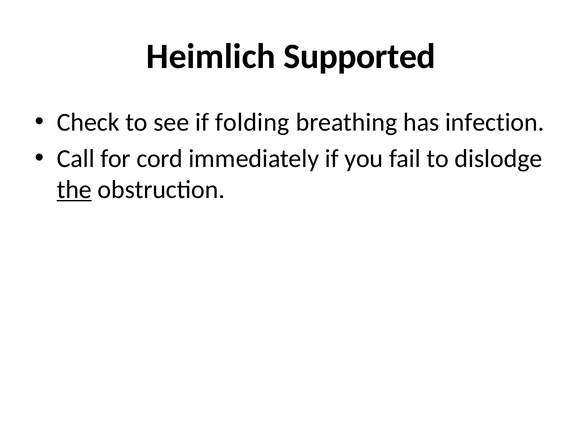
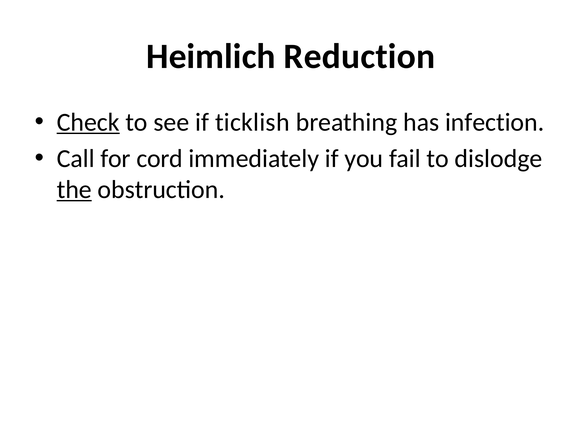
Supported: Supported -> Reduction
Check underline: none -> present
folding: folding -> ticklish
